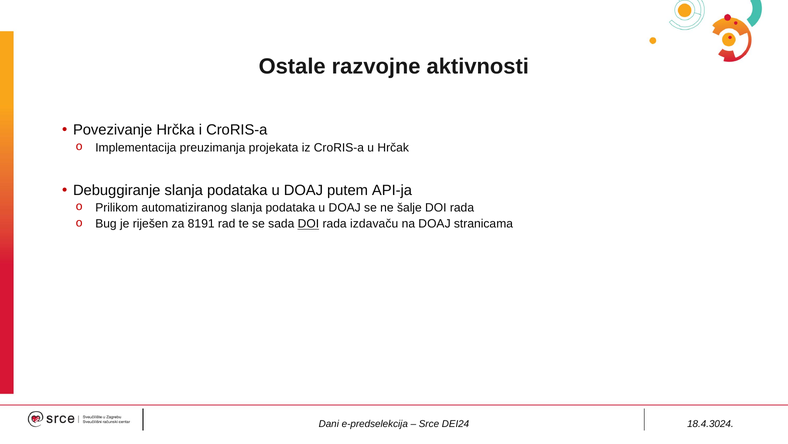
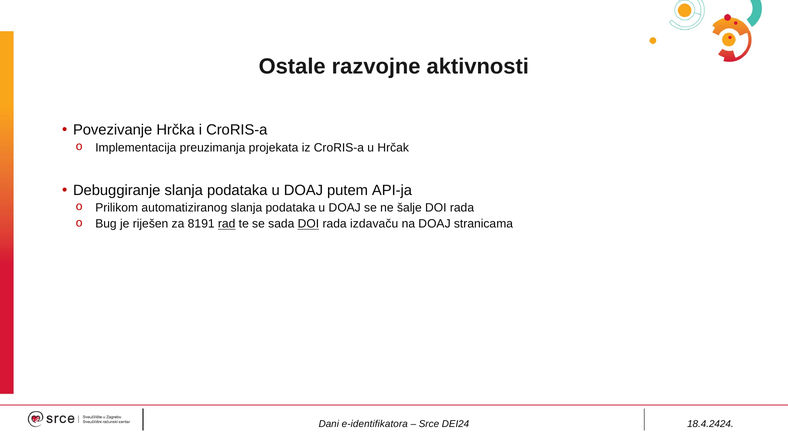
rad underline: none -> present
18.4.3024: 18.4.3024 -> 18.4.2424
e-predselekcija: e-predselekcija -> e-identifikatora
